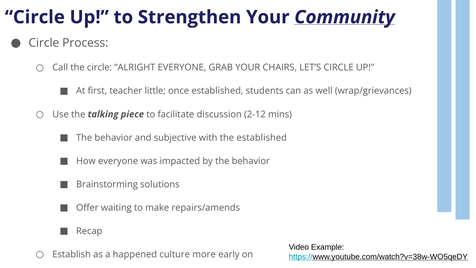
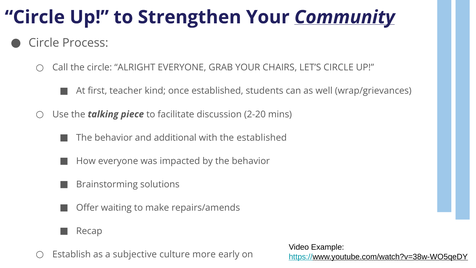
little: little -> kind
2-12: 2-12 -> 2-20
subjective: subjective -> additional
happened: happened -> subjective
